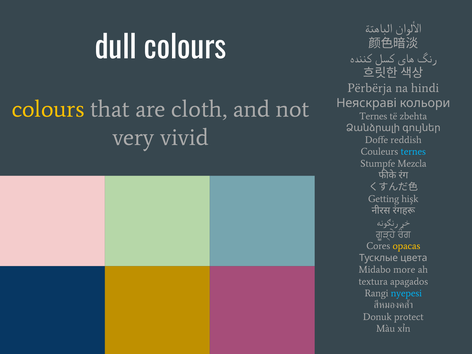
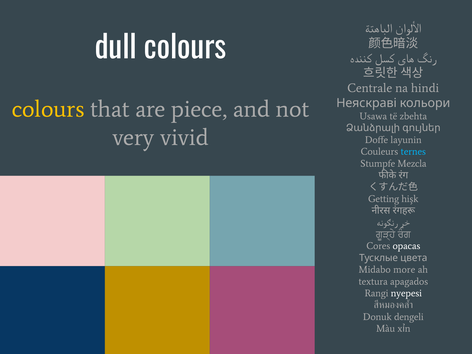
Përbërja: Përbërja -> Centrale
cloth: cloth -> piece
Ternes at (373, 116): Ternes -> Usawa
reddish: reddish -> layunin
opacas colour: yellow -> white
nyepesi colour: light blue -> white
protect: protect -> dengeli
